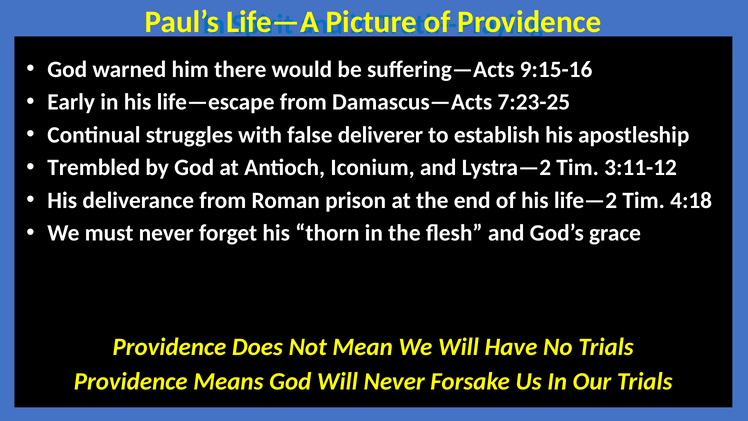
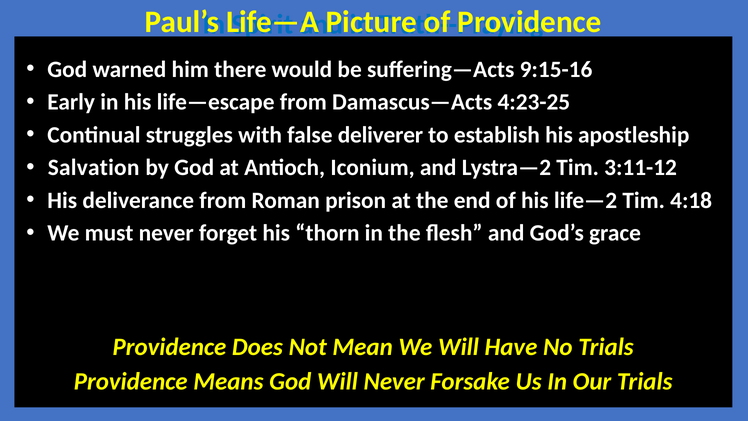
7:23-25: 7:23-25 -> 4:23-25
Trembled: Trembled -> Salvation
